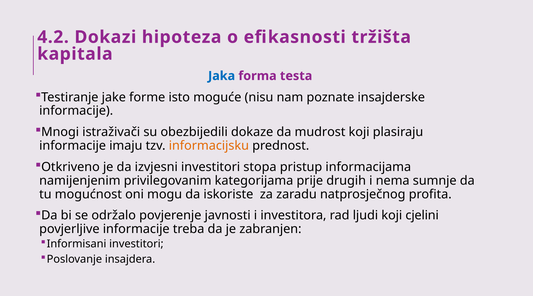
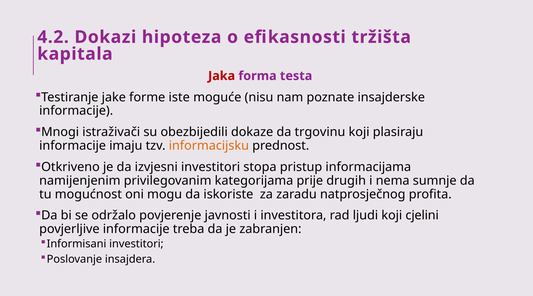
Jaka colour: blue -> red
isto: isto -> iste
mudrost: mudrost -> trgovinu
